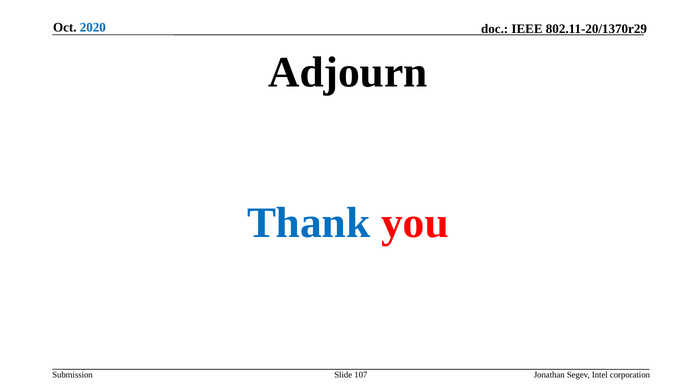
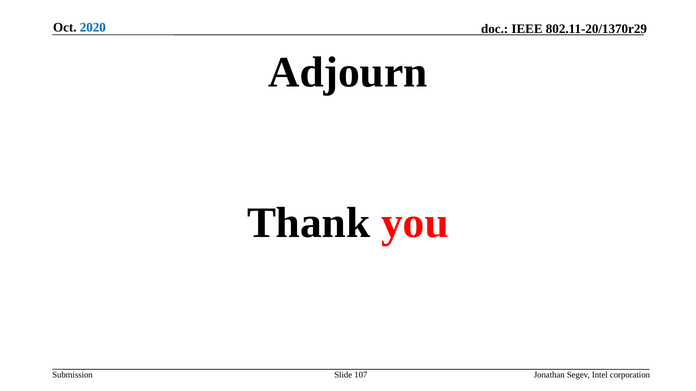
Thank colour: blue -> black
